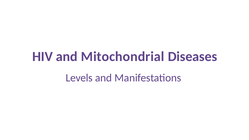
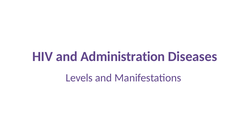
Mitochondrial: Mitochondrial -> Administration
